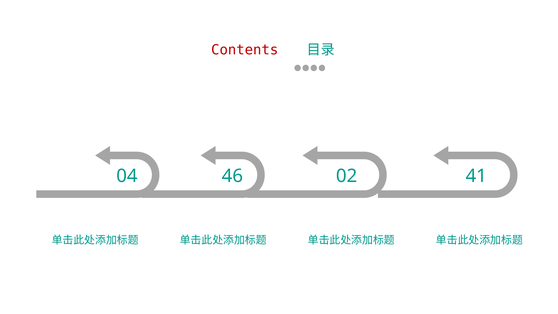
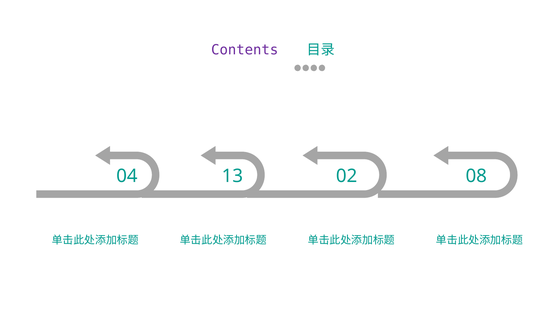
Contents colour: red -> purple
46: 46 -> 13
41: 41 -> 08
